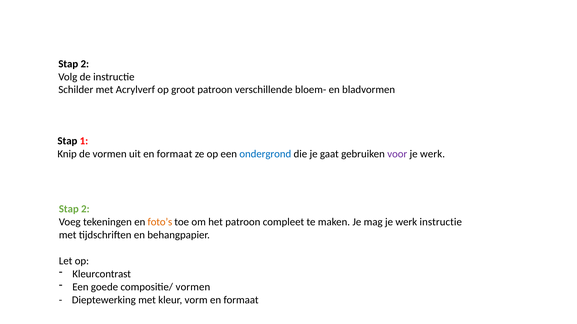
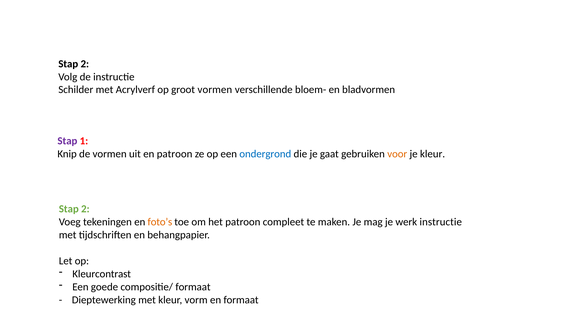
groot patroon: patroon -> vormen
Stap at (67, 141) colour: black -> purple
uit en formaat: formaat -> patroon
voor colour: purple -> orange
werk at (433, 154): werk -> kleur
compositie/ vormen: vormen -> formaat
